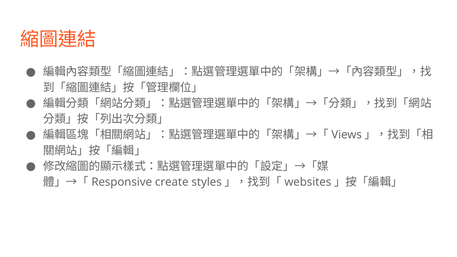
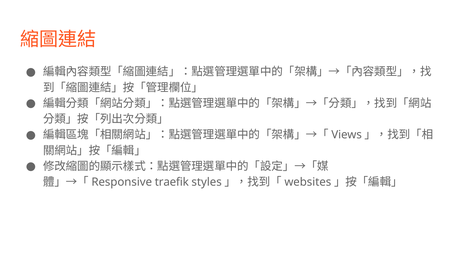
create: create -> traefik
